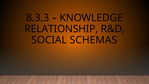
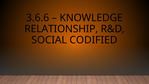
8.3.3: 8.3.3 -> 3.6.6
SCHEMAS: SCHEMAS -> CODIFIED
